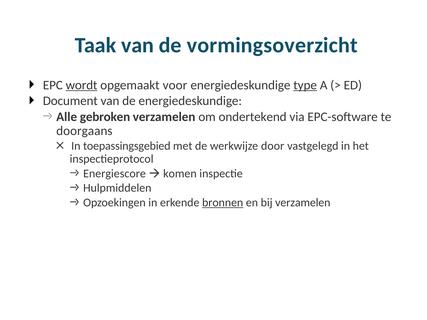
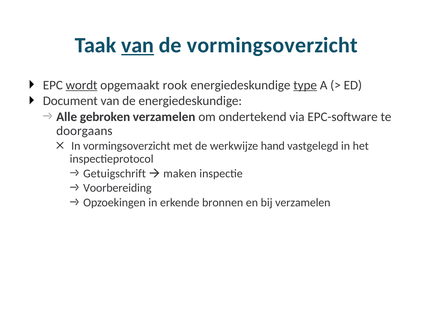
van at (138, 45) underline: none -> present
voor: voor -> rook
In toepassingsgebied: toepassingsgebied -> vormingsoverzicht
door: door -> hand
Energiescore: Energiescore -> Getuigschrift
komen: komen -> maken
Hulpmiddelen: Hulpmiddelen -> Voorbereiding
bronnen underline: present -> none
